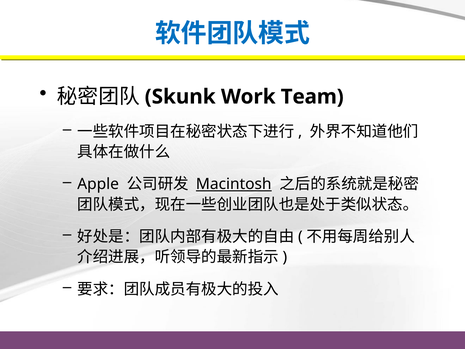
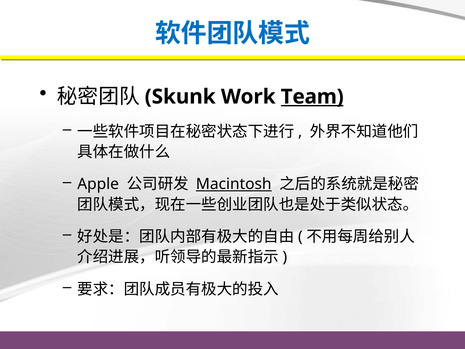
Team underline: none -> present
